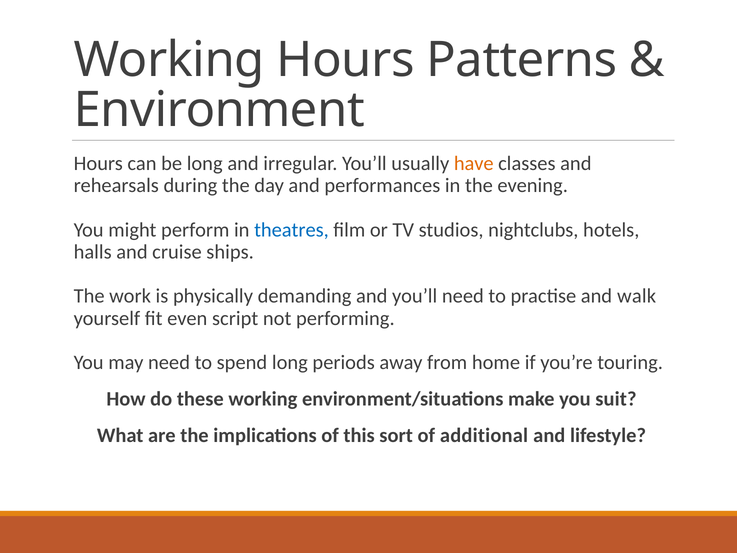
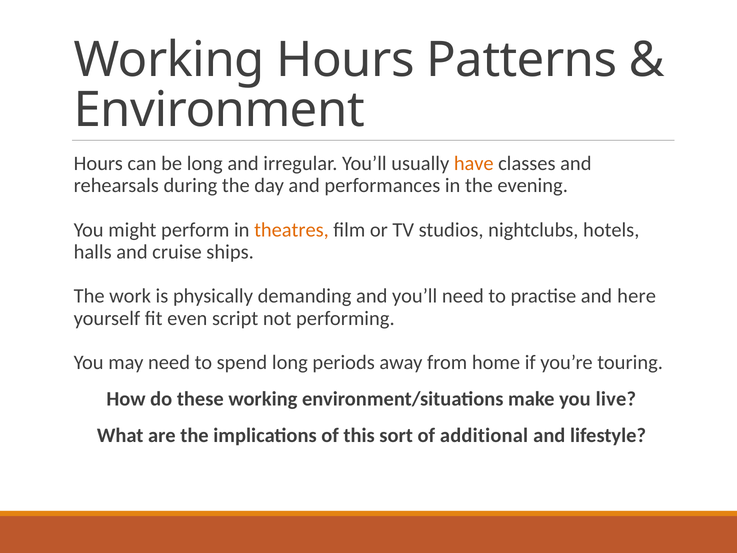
theatres colour: blue -> orange
walk: walk -> here
suit: suit -> live
